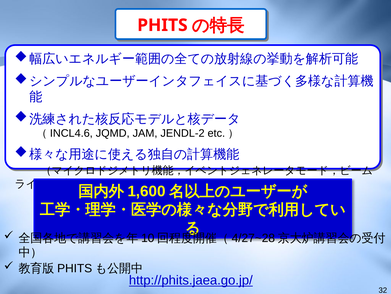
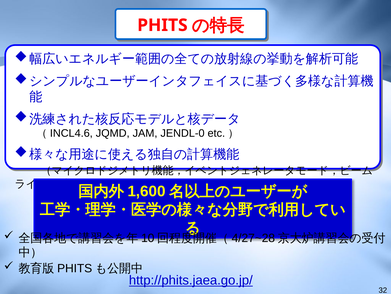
JENDL-2: JENDL-2 -> JENDL-0
